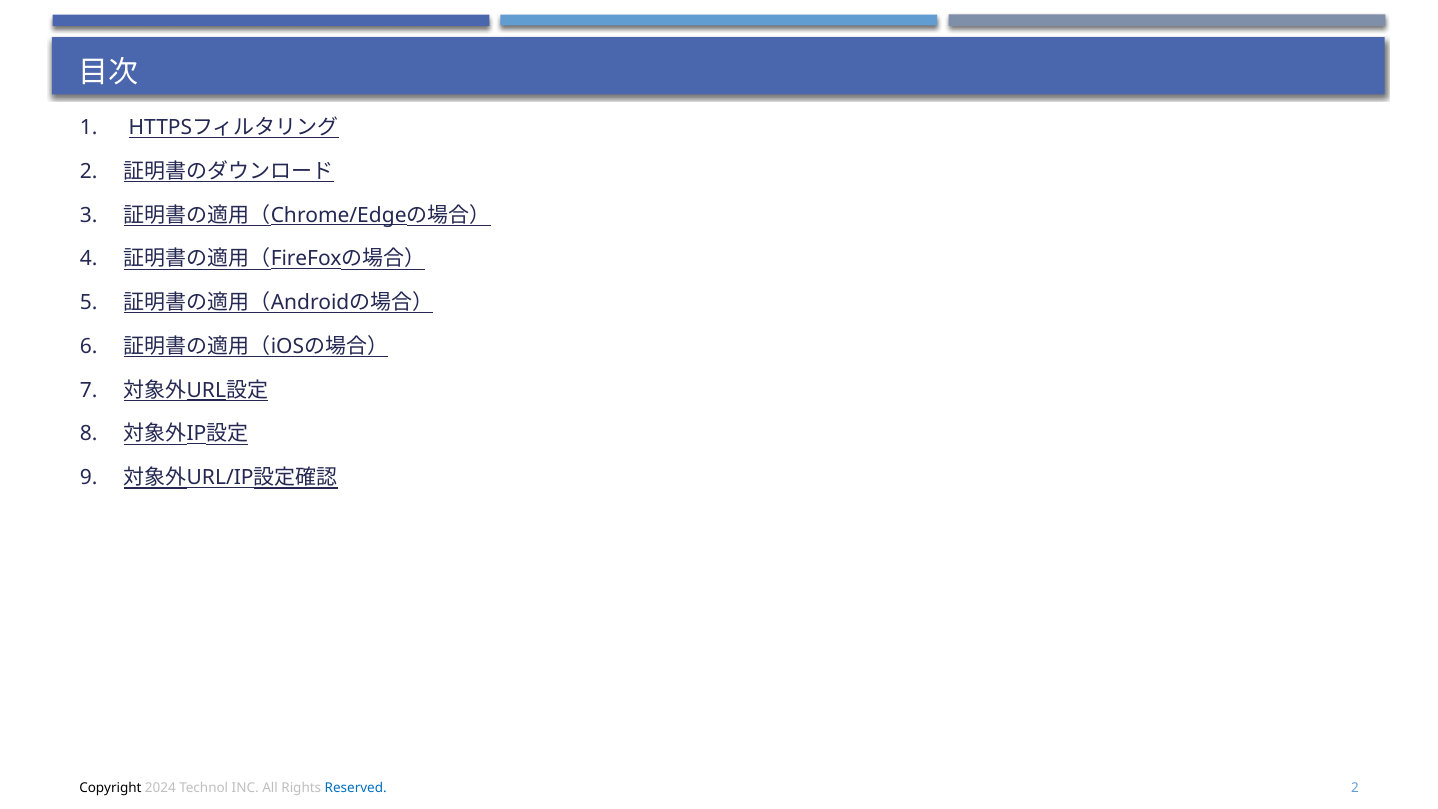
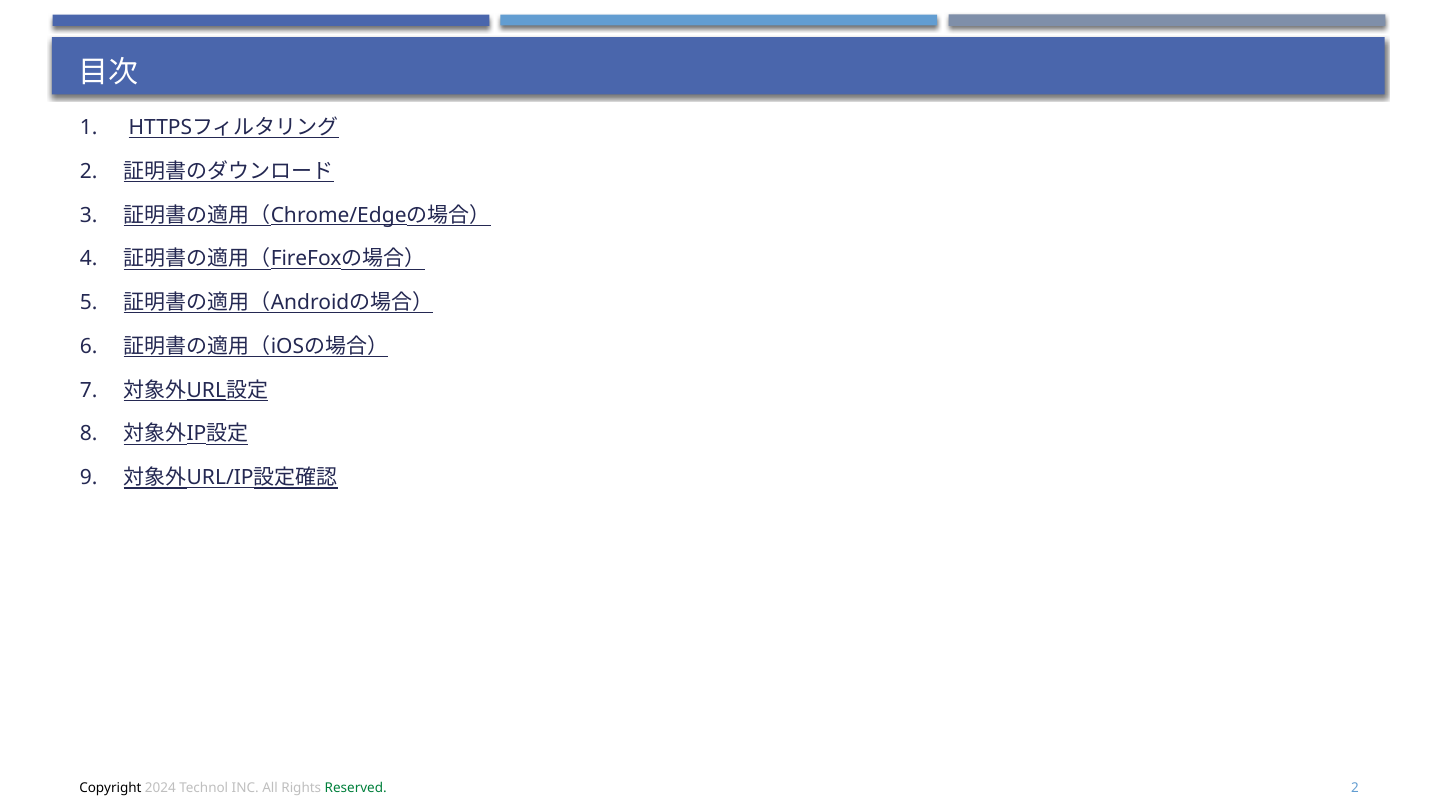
Reserved colour: blue -> green
